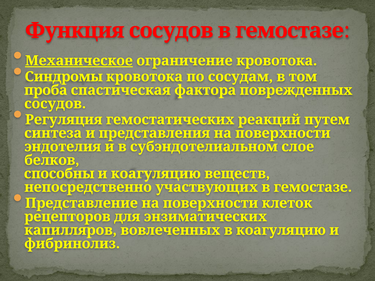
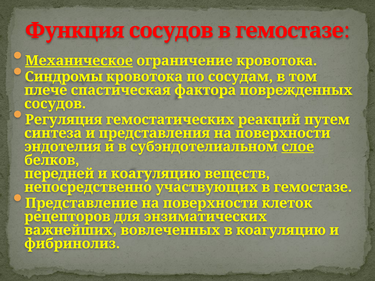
проба: проба -> плече
слое underline: none -> present
способны: способны -> передней
капилляров: капилляров -> важнейших
